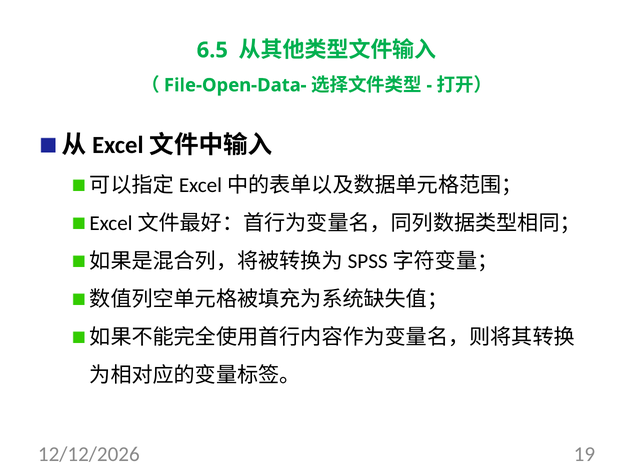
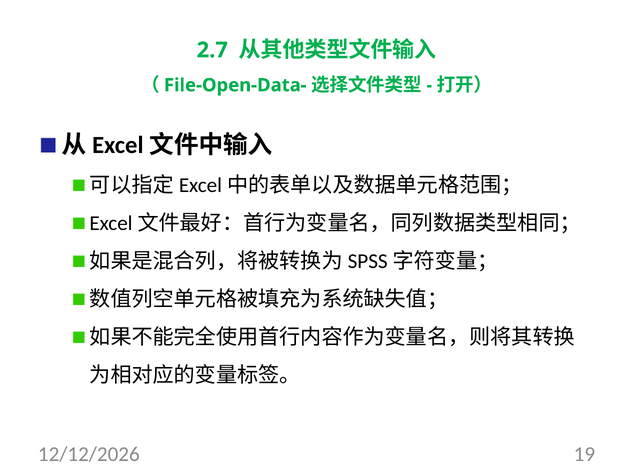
6.5: 6.5 -> 2.7
